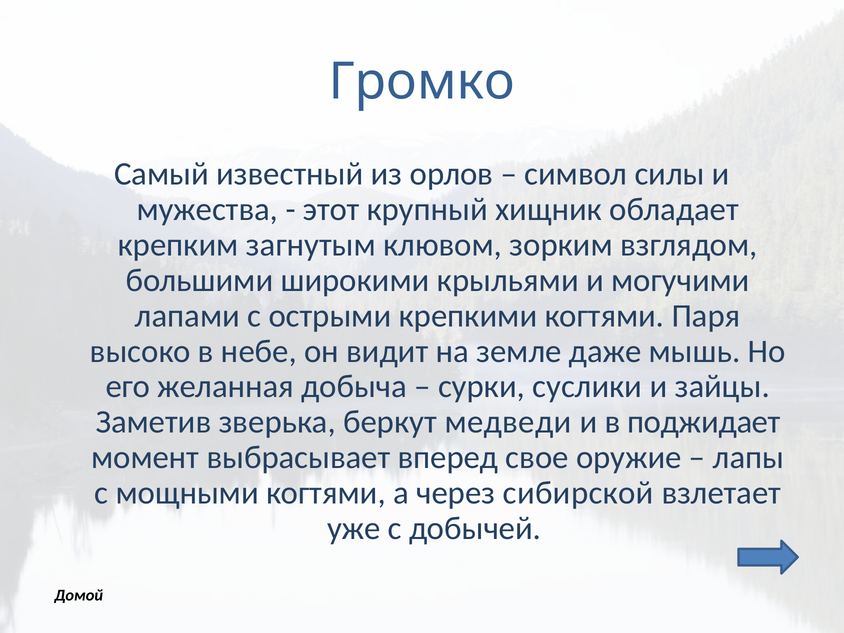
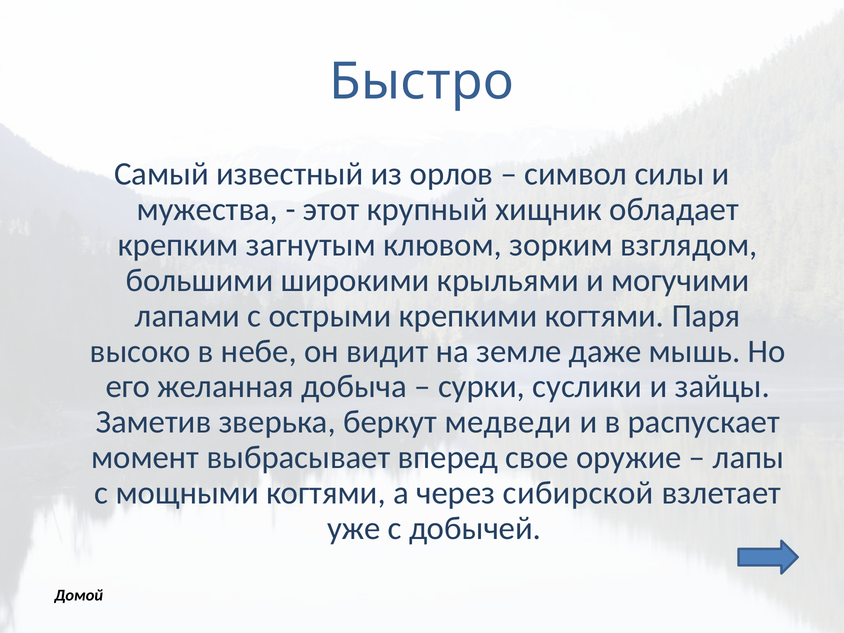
Громко: Громко -> Быстро
поджидает: поджидает -> распускает
